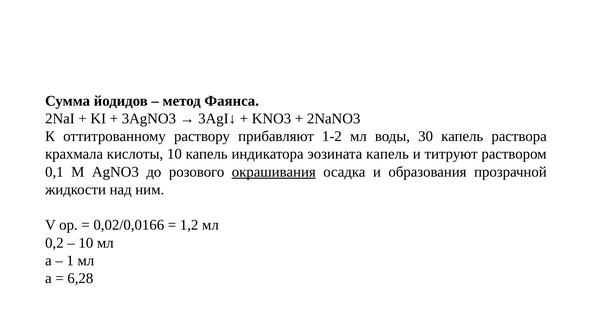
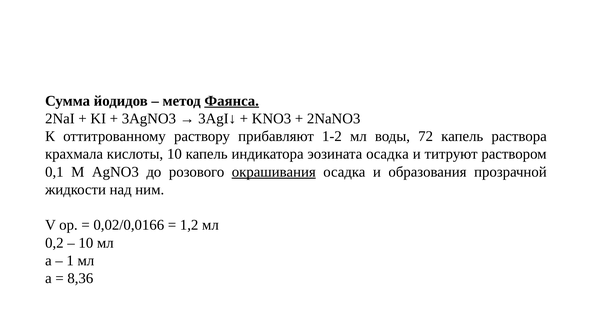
Фаянса underline: none -> present
30: 30 -> 72
эозината капель: капель -> осадка
6,28: 6,28 -> 8,36
